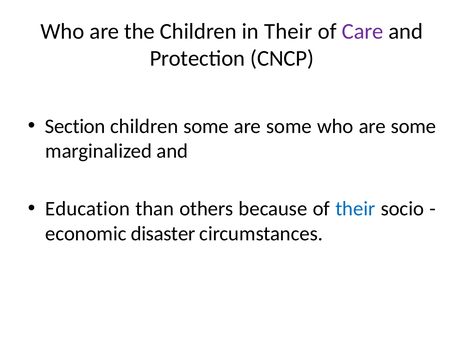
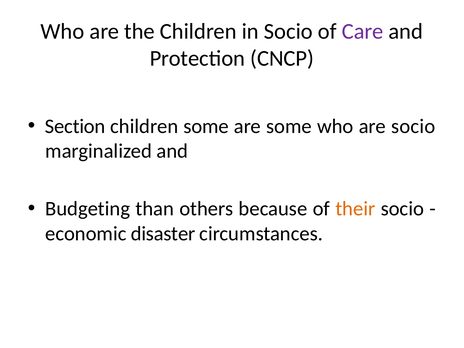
in Their: Their -> Socio
who are some: some -> socio
Education: Education -> Budgeting
their at (355, 209) colour: blue -> orange
